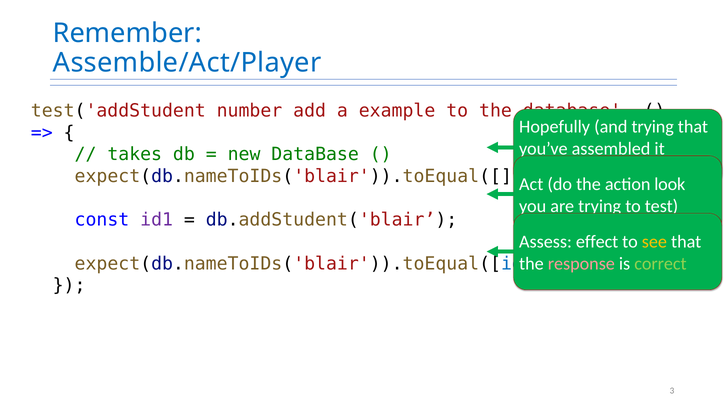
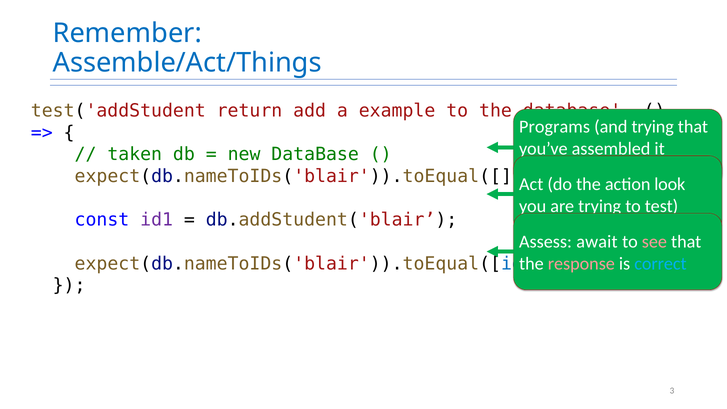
Assemble/Act/Player: Assemble/Act/Player -> Assemble/Act/Things
number: number -> return
Hopefully: Hopefully -> Programs
takes: takes -> taken
effect: effect -> await
see colour: yellow -> pink
correct colour: light green -> light blue
